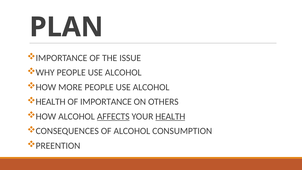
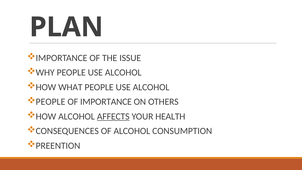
MORE: MORE -> WHAT
HEALTH at (51, 102): HEALTH -> PEOPLE
HEALTH at (170, 116) underline: present -> none
